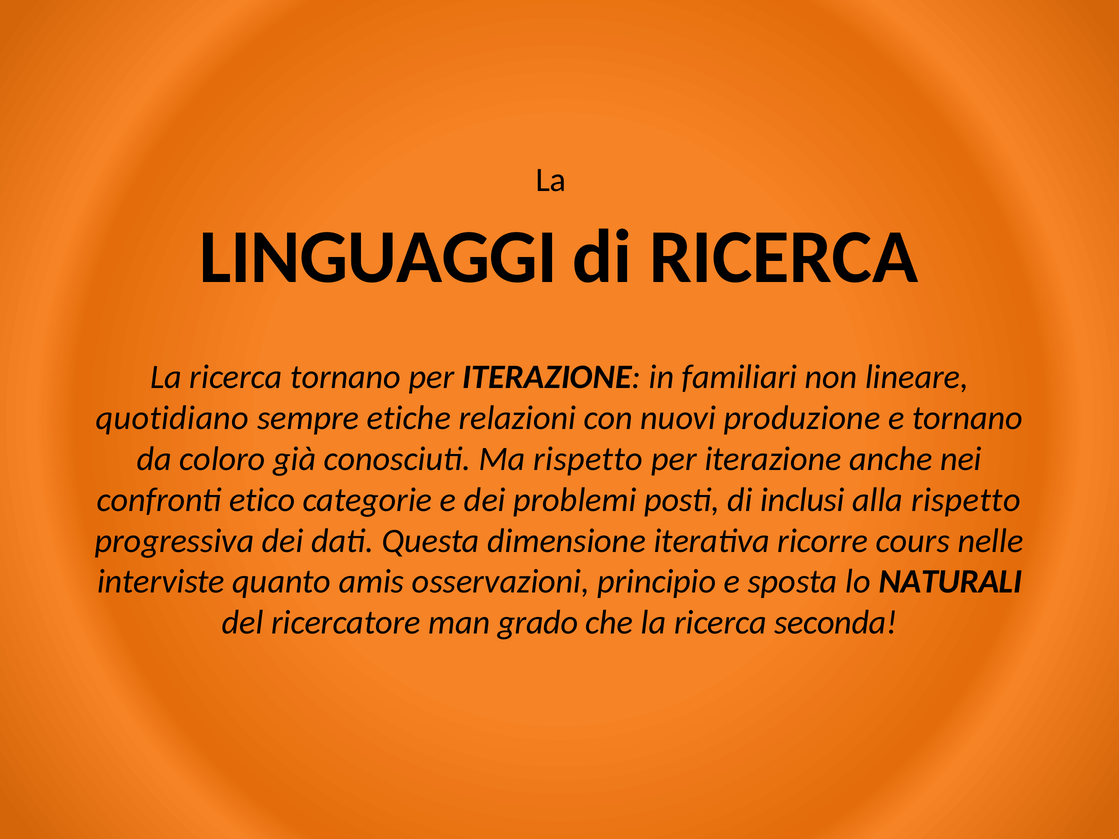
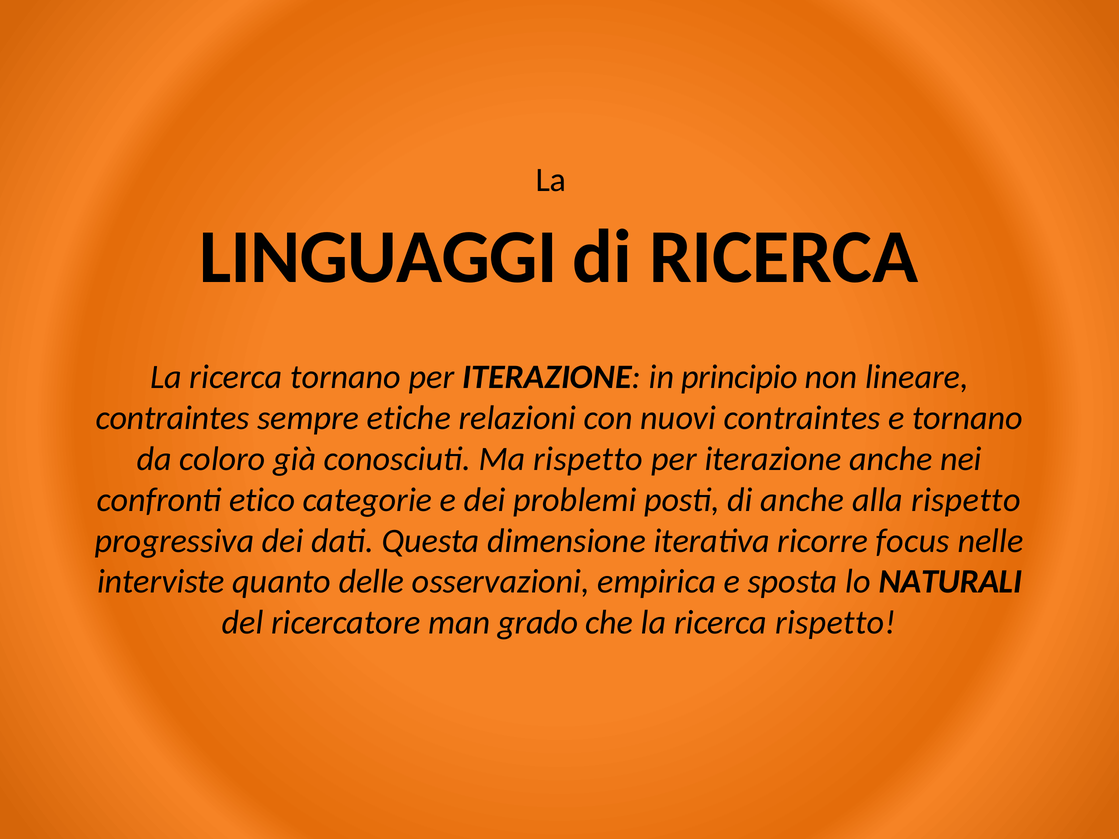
familiari: familiari -> principio
quotidiano at (172, 418): quotidiano -> contraintes
nuovi produzione: produzione -> contraintes
di inclusi: inclusi -> anche
cours: cours -> focus
amis: amis -> delle
principio: principio -> empirica
ricerca seconda: seconda -> rispetto
